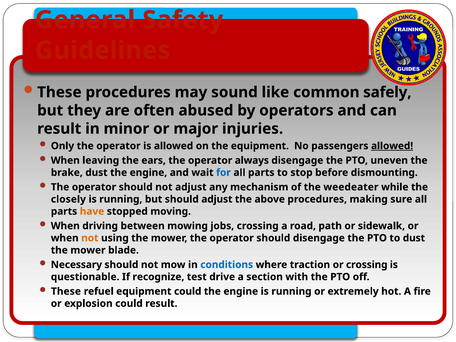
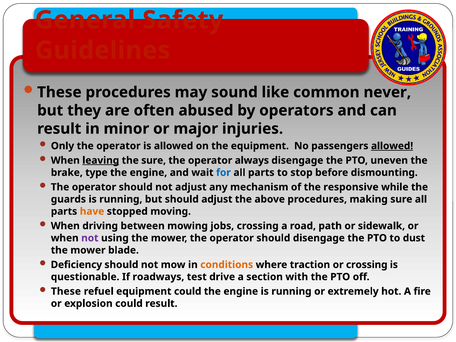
safely: safely -> never
leaving underline: none -> present
ears at (154, 160): ears -> sure
brake dust: dust -> type
weedeater: weedeater -> responsive
closely: closely -> guards
not at (90, 238) colour: orange -> purple
Necessary: Necessary -> Deficiency
conditions colour: blue -> orange
recognize: recognize -> roadways
